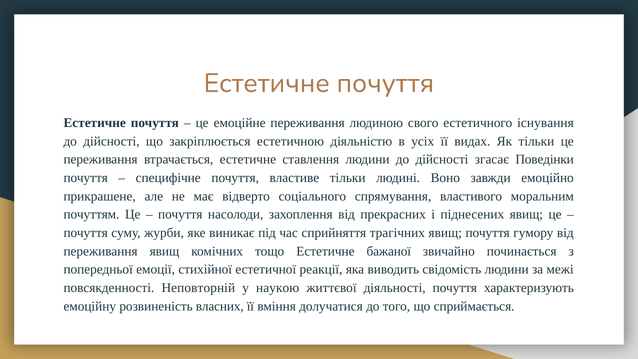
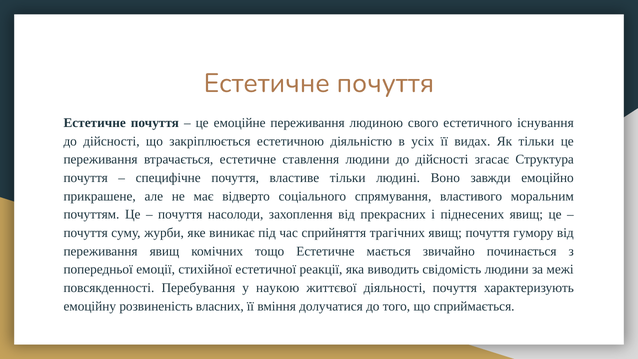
Поведінки: Поведінки -> Структура
бажаної: бажаної -> мається
Неповторній: Неповторній -> Перебування
